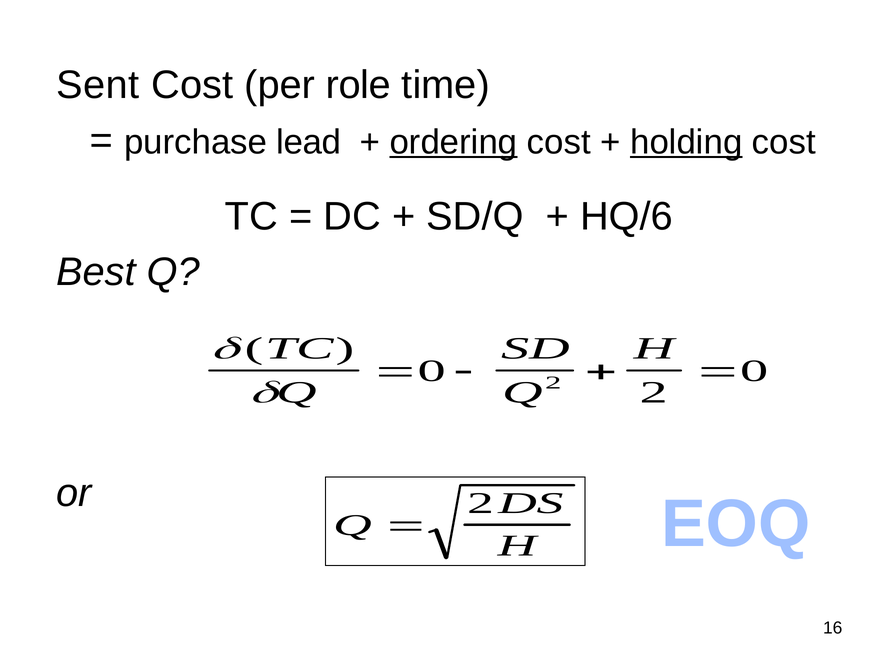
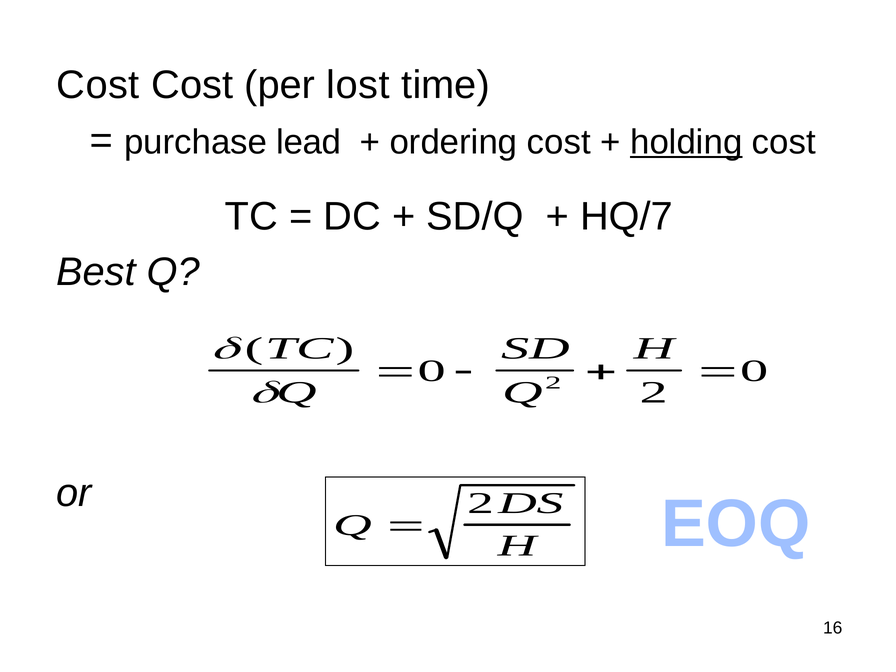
Sent at (98, 85): Sent -> Cost
role: role -> lost
ordering underline: present -> none
HQ/6: HQ/6 -> HQ/7
